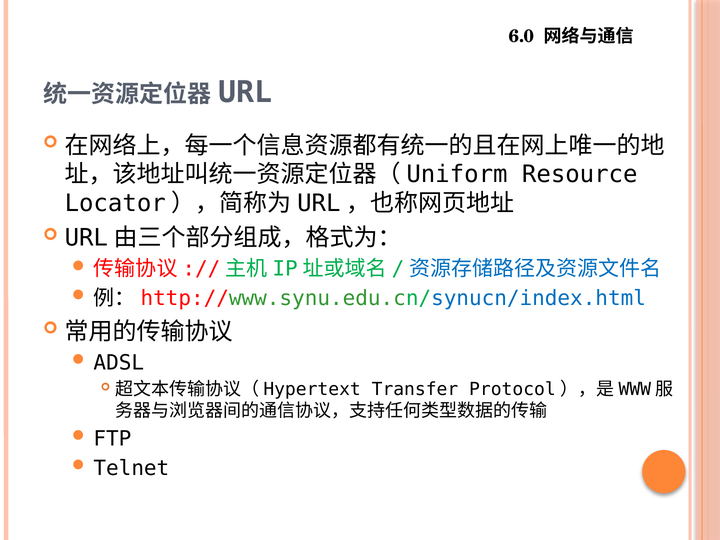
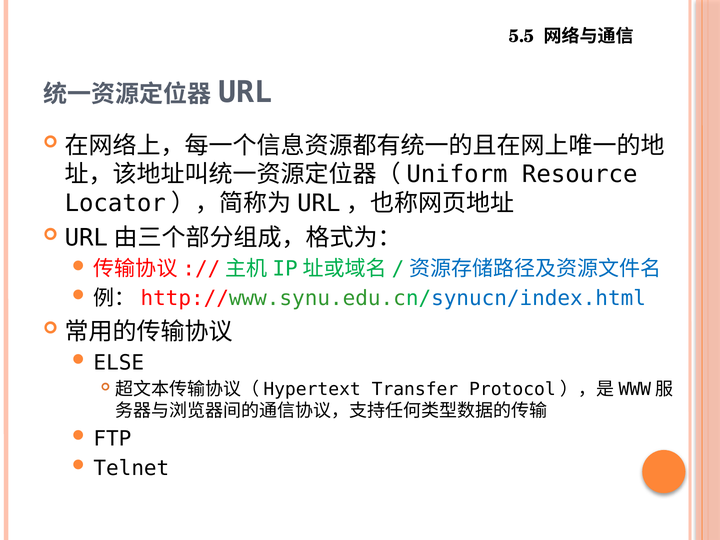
6.0: 6.0 -> 5.5
ADSL: ADSL -> ELSE
